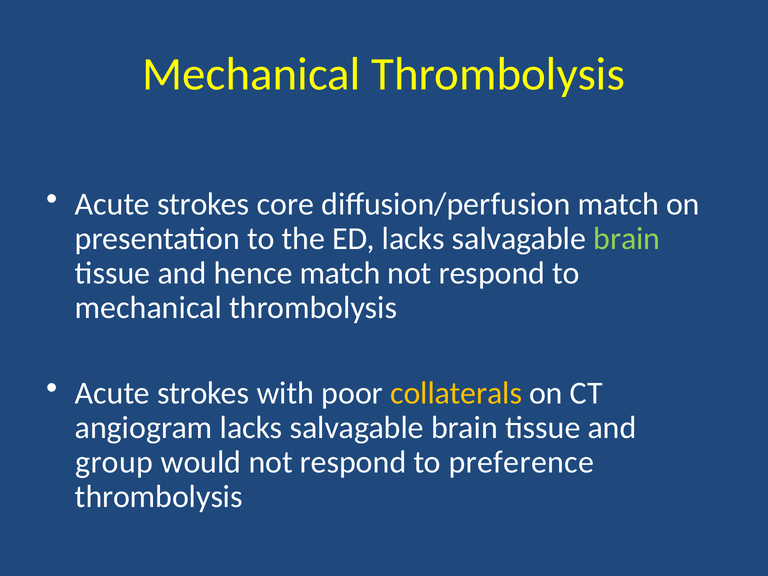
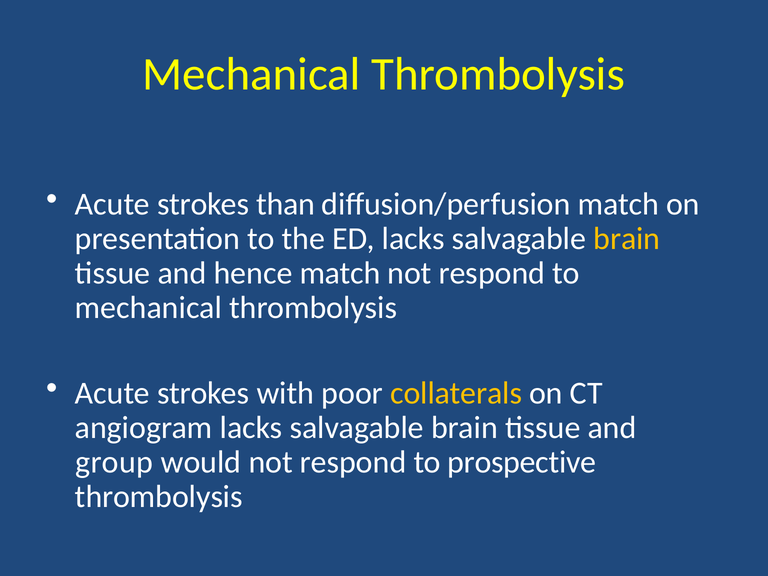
core: core -> than
brain at (627, 239) colour: light green -> yellow
preference: preference -> prospective
